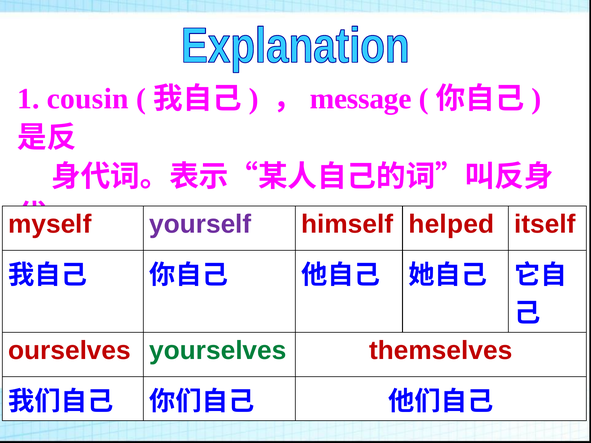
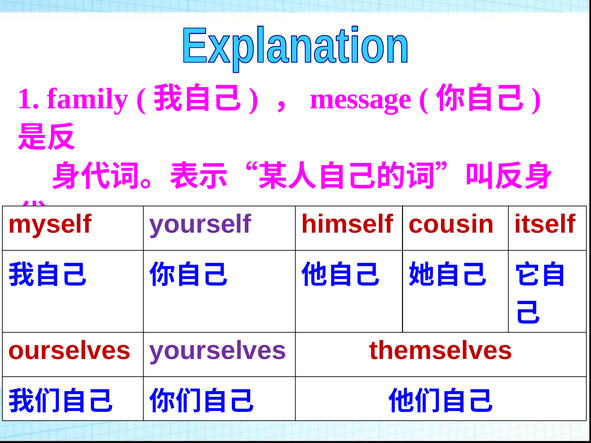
cousin: cousin -> family
helped: helped -> cousin
yourselves colour: green -> purple
